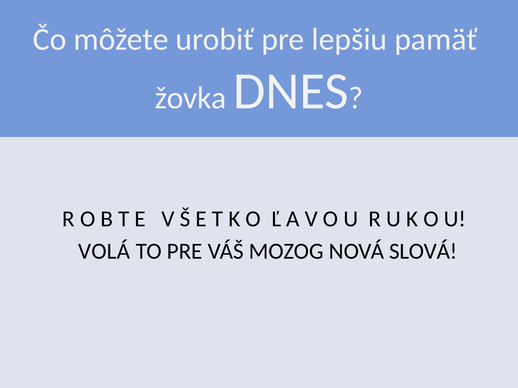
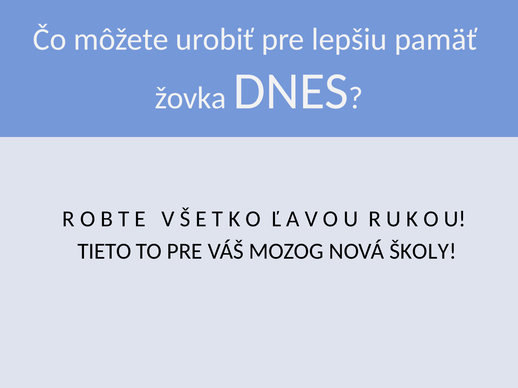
VOLÁ: VOLÁ -> TIETO
SLOVÁ: SLOVÁ -> ŠKOLY
